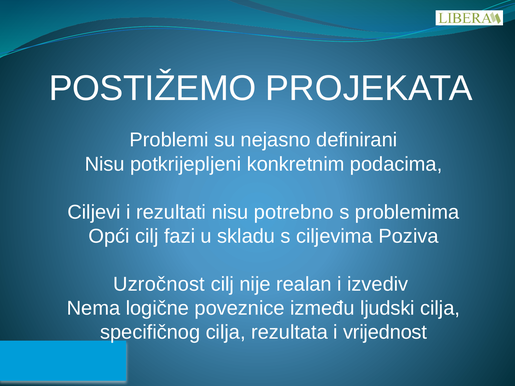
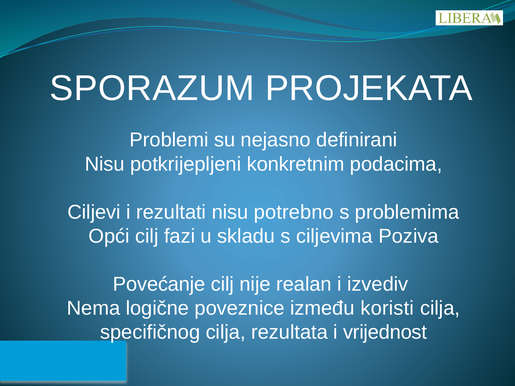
POSTIŽEMO: POSTIŽEMO -> SPORAZUM
Uzročnost: Uzročnost -> Povećanje
ljudski: ljudski -> koristi
